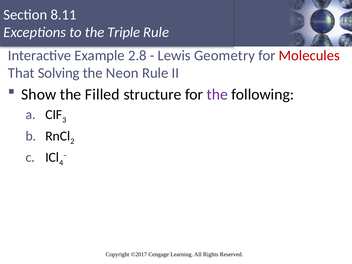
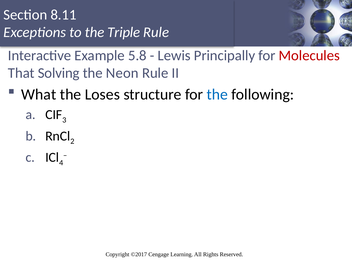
2.8: 2.8 -> 5.8
Geometry: Geometry -> Principally
Show: Show -> What
Filled: Filled -> Loses
the at (217, 94) colour: purple -> blue
